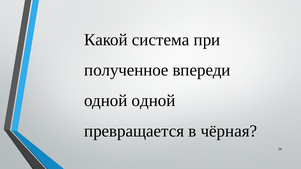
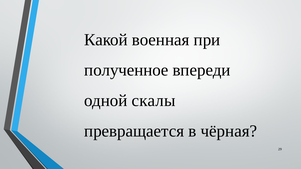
система: система -> военная
одной одной: одной -> скалы
